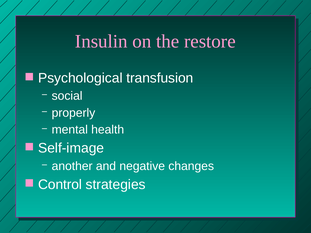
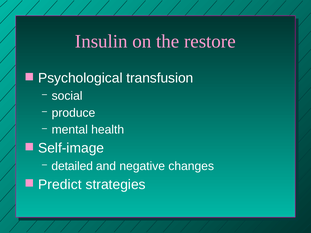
properly: properly -> produce
another: another -> detailed
Control: Control -> Predict
